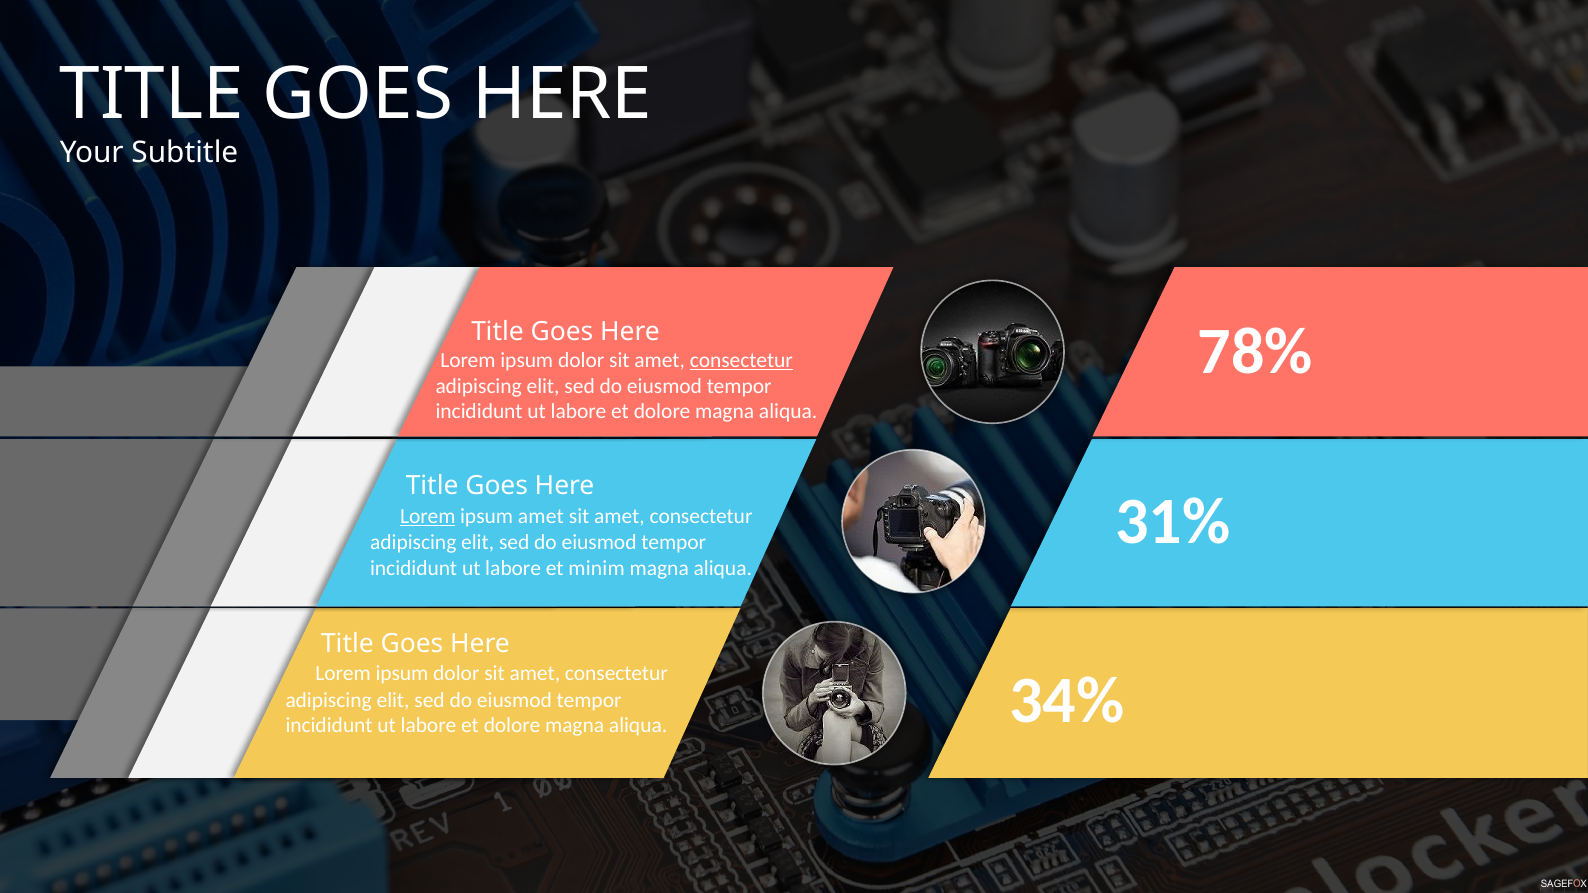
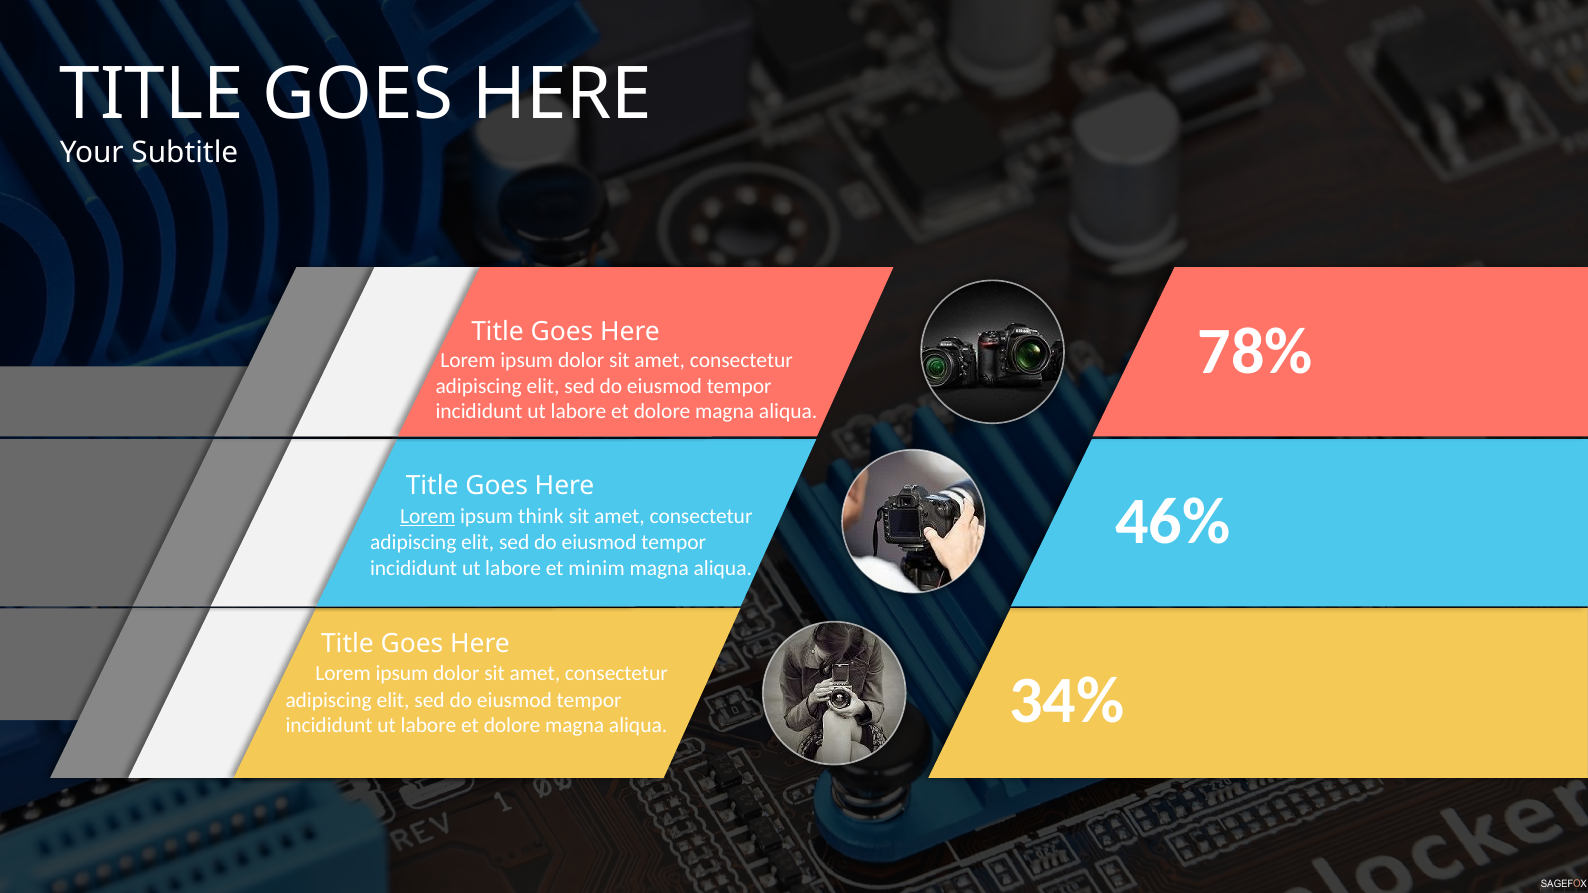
consectetur at (741, 360) underline: present -> none
31%: 31% -> 46%
ipsum amet: amet -> think
